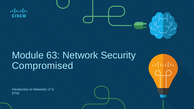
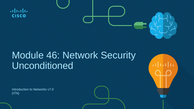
63: 63 -> 46
Compromised: Compromised -> Unconditioned
